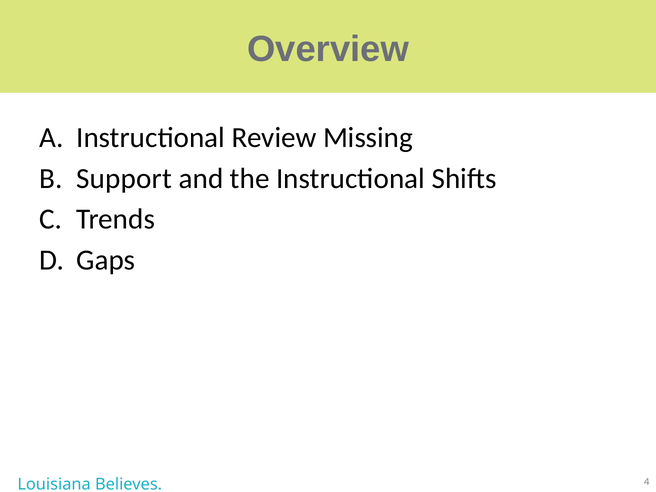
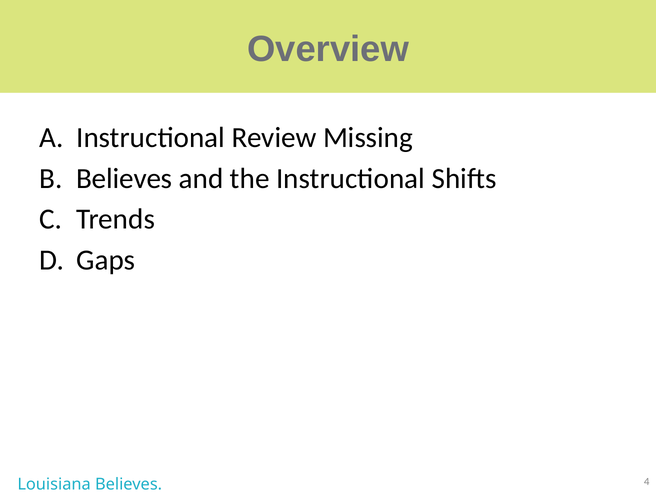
Support at (124, 178): Support -> Believes
